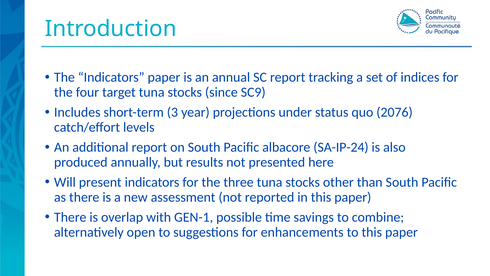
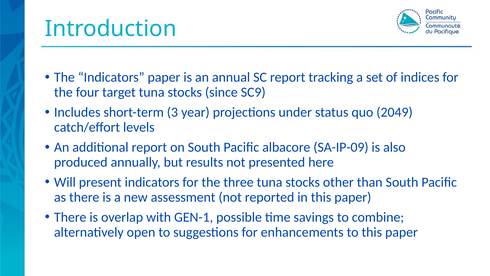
2076: 2076 -> 2049
SA-IP-24: SA-IP-24 -> SA-IP-09
